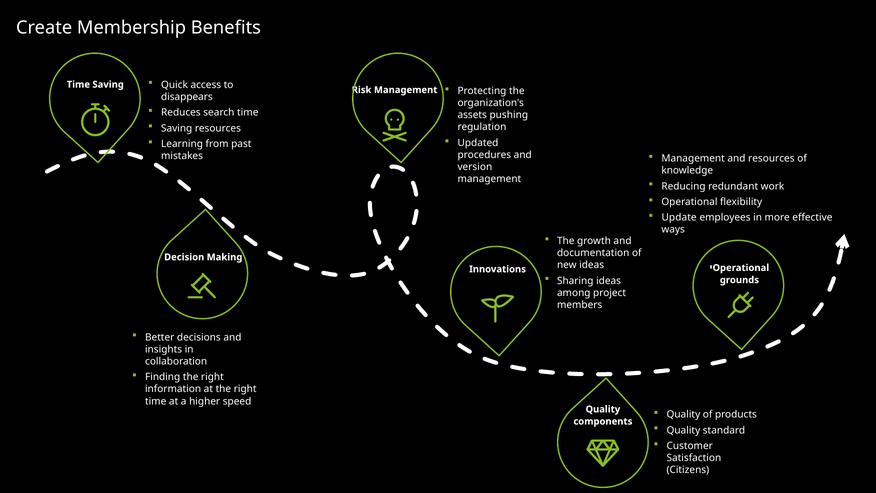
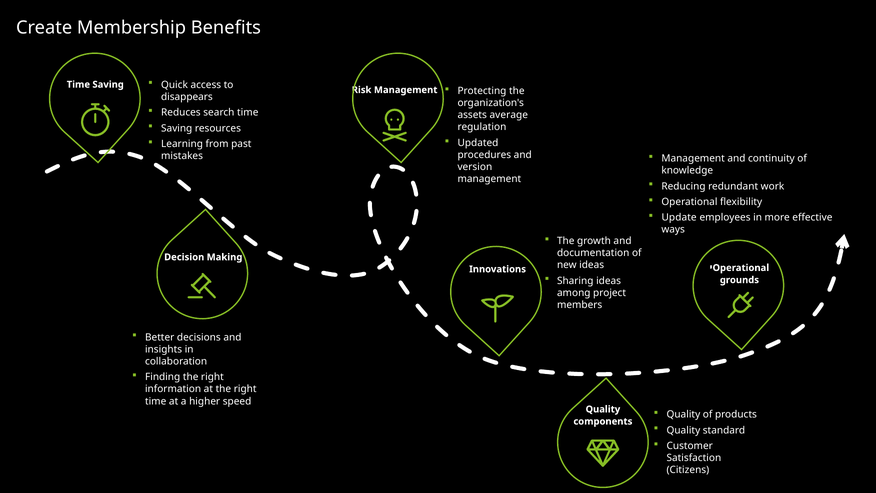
pushing: pushing -> average
and resources: resources -> continuity
